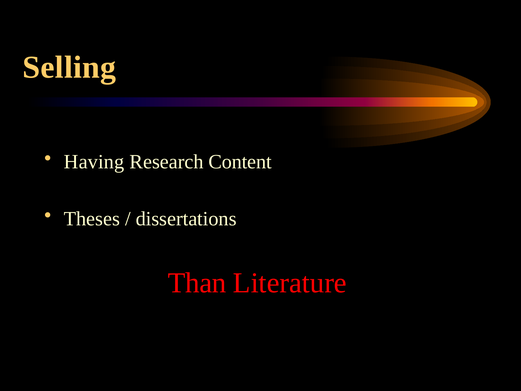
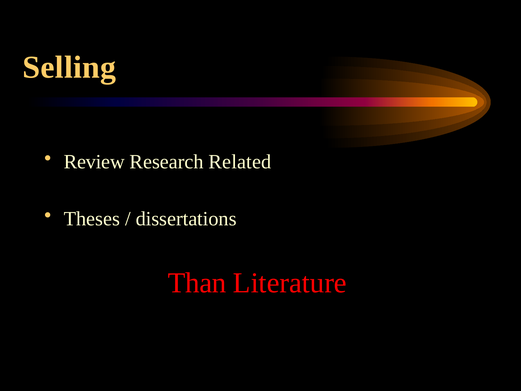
Having: Having -> Review
Content: Content -> Related
